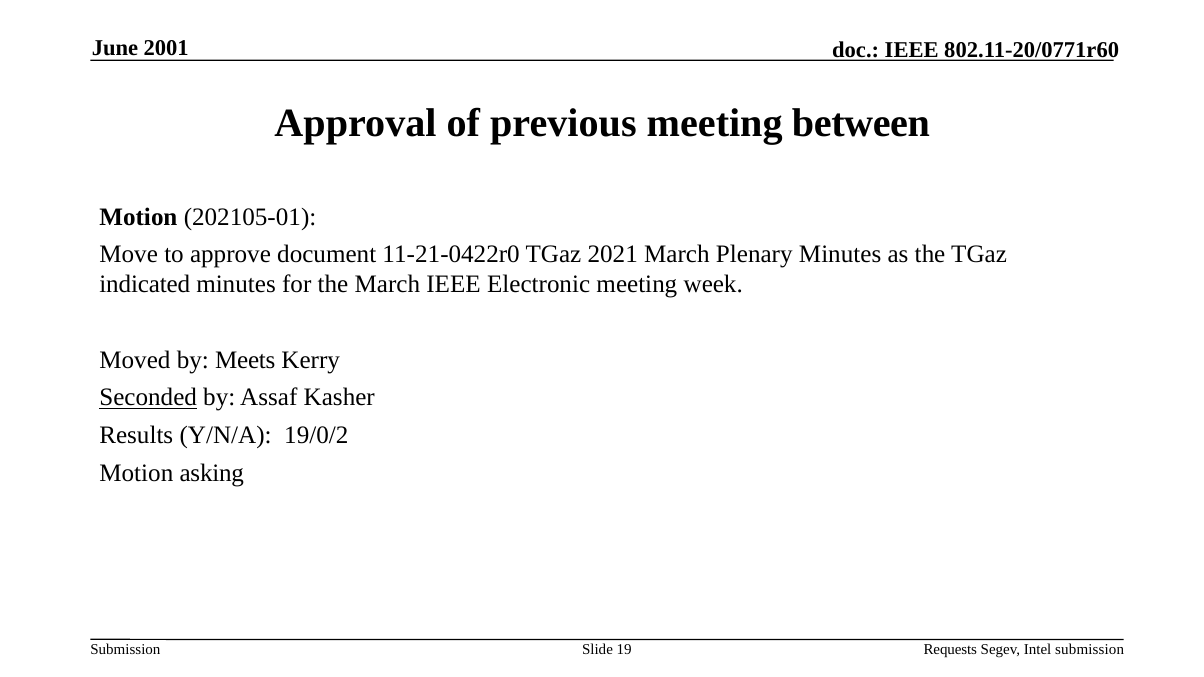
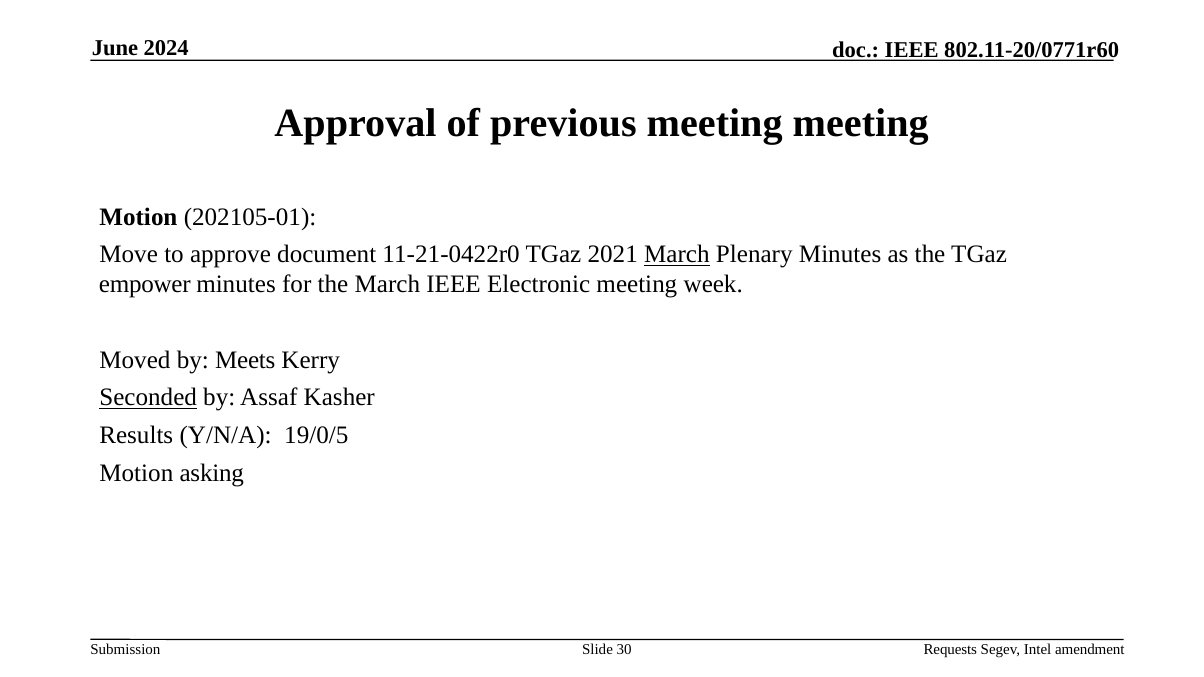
2001: 2001 -> 2024
meeting between: between -> meeting
March at (677, 255) underline: none -> present
indicated: indicated -> empower
19/0/2: 19/0/2 -> 19/0/5
19: 19 -> 30
Intel submission: submission -> amendment
